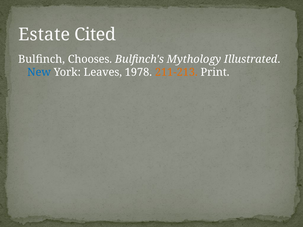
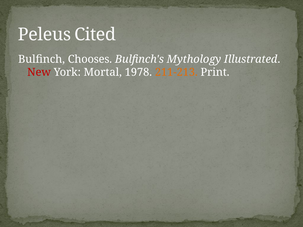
Estate: Estate -> Peleus
New colour: blue -> red
Leaves: Leaves -> Mortal
